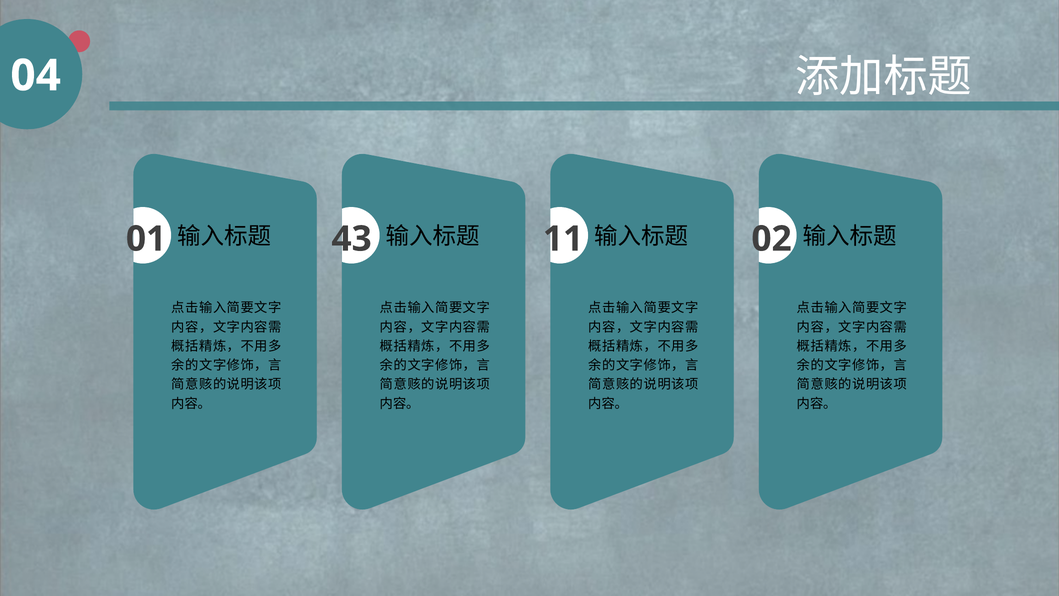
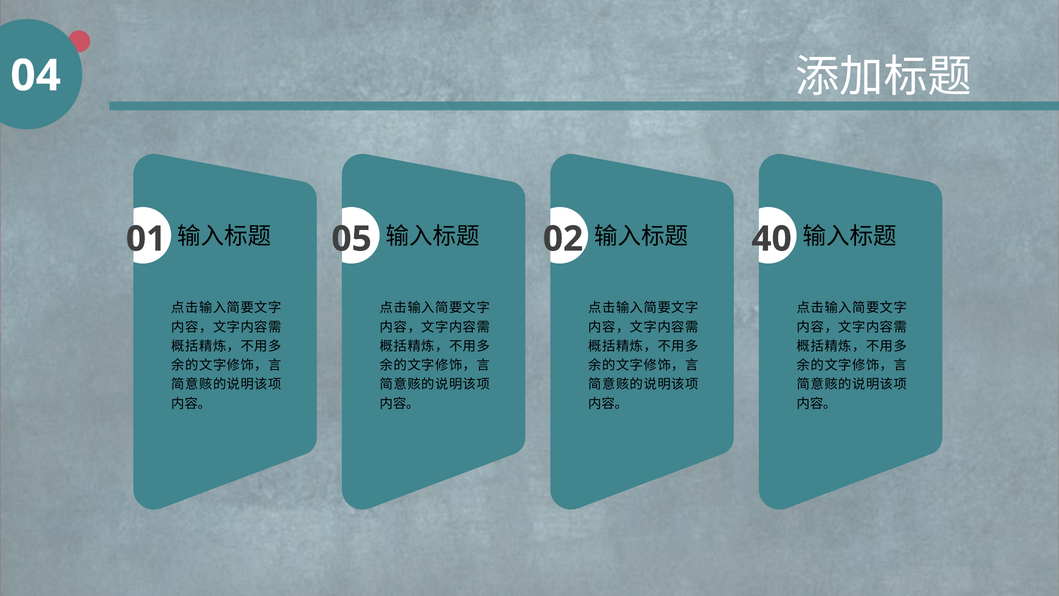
43: 43 -> 05
11: 11 -> 02
02: 02 -> 40
